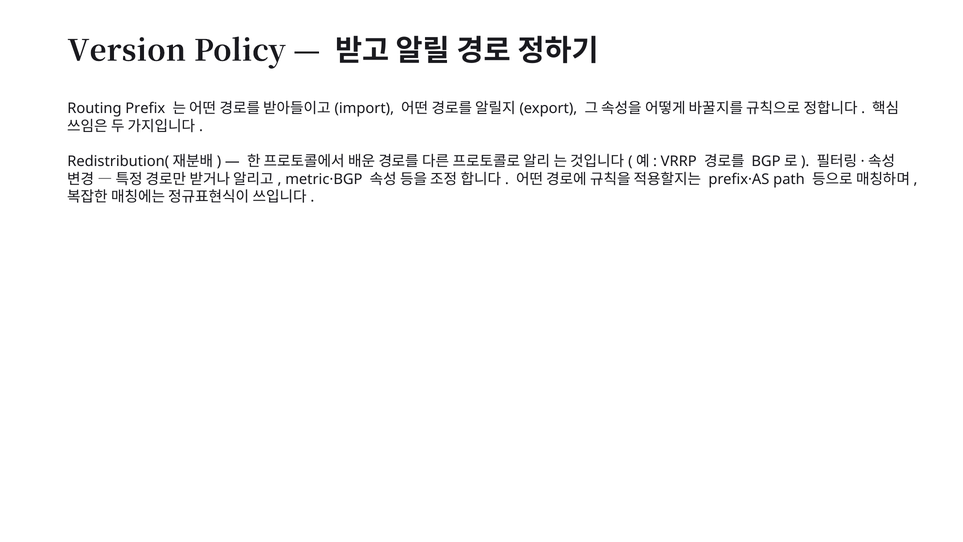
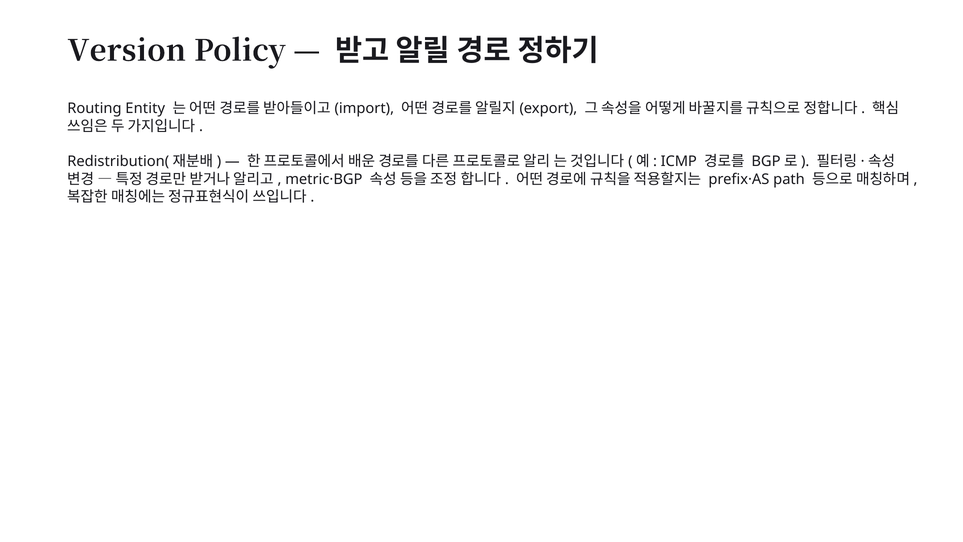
Prefix: Prefix -> Entity
VRRP: VRRP -> ICMP
